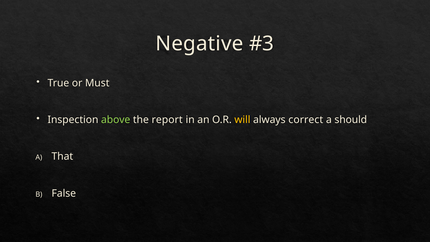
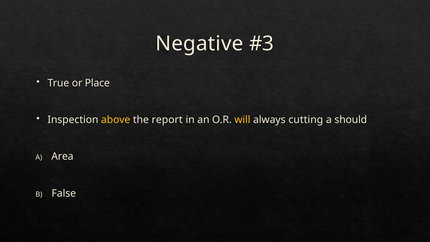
Must: Must -> Place
above colour: light green -> yellow
correct: correct -> cutting
That: That -> Area
